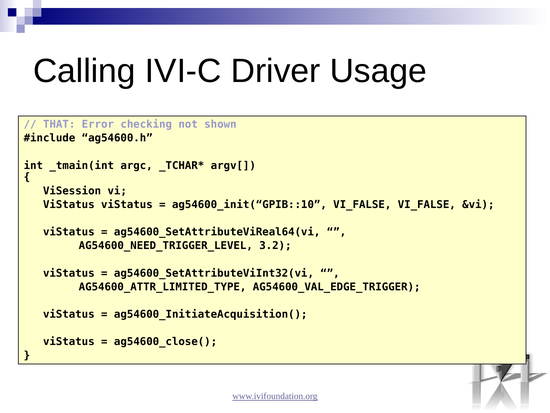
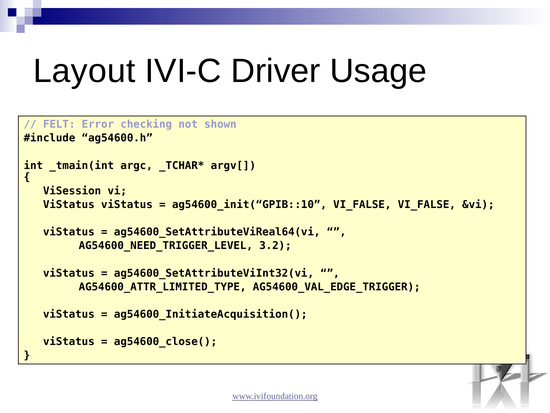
Calling: Calling -> Layout
THAT: THAT -> FELT
